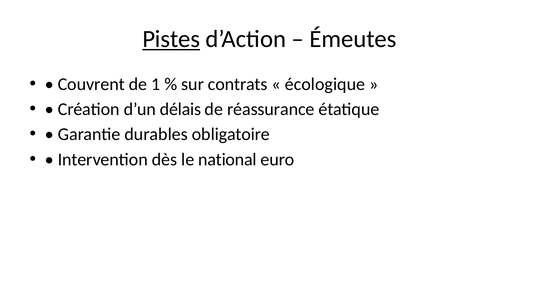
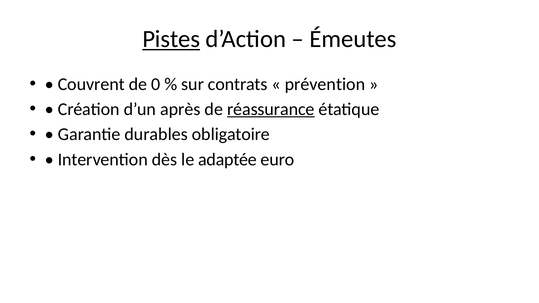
1: 1 -> 0
écologique: écologique -> prévention
délais: délais -> après
réassurance underline: none -> present
national: national -> adaptée
